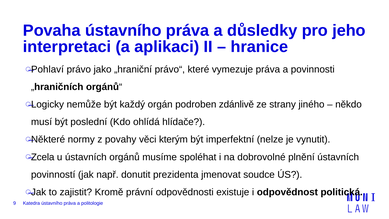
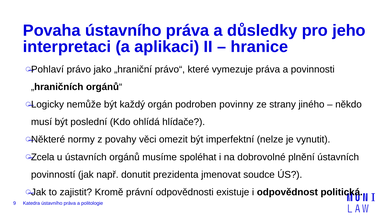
zdánlivě: zdánlivě -> povinny
kterým: kterým -> omezit
